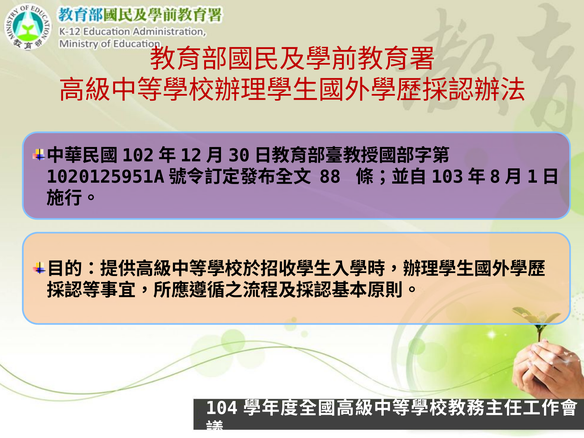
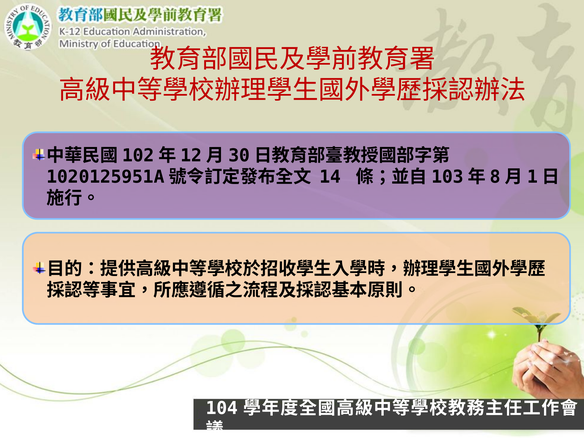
88: 88 -> 14
